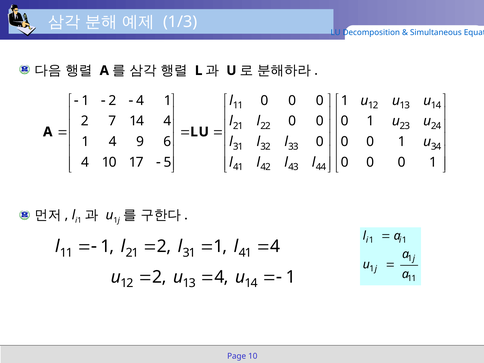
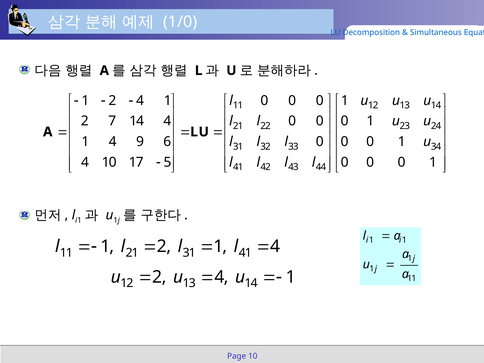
1/3: 1/3 -> 1/0
